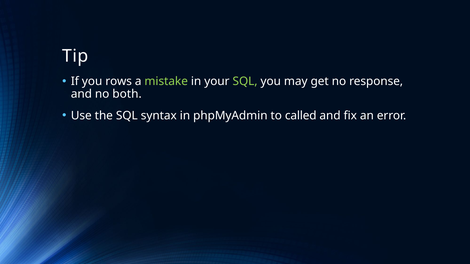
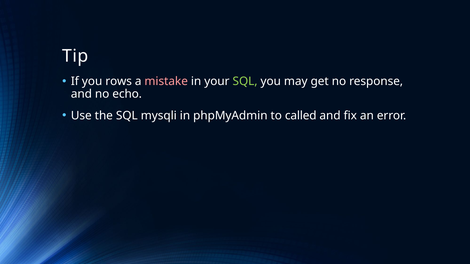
mistake colour: light green -> pink
both: both -> echo
syntax: syntax -> mysqli
